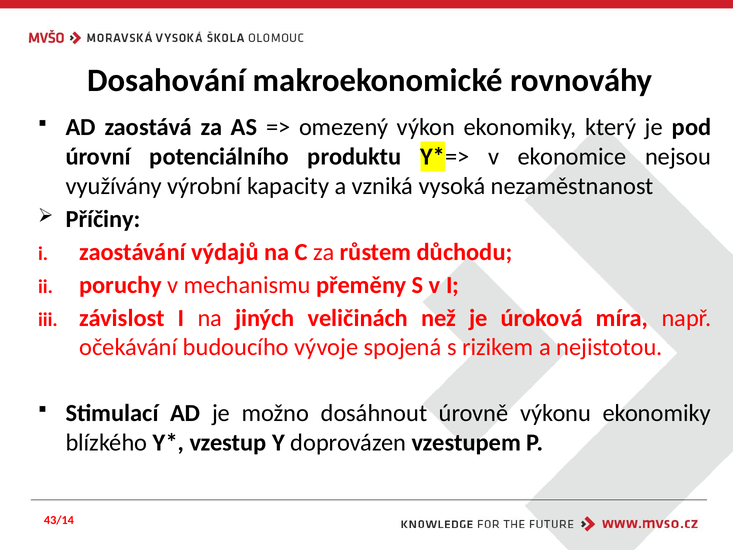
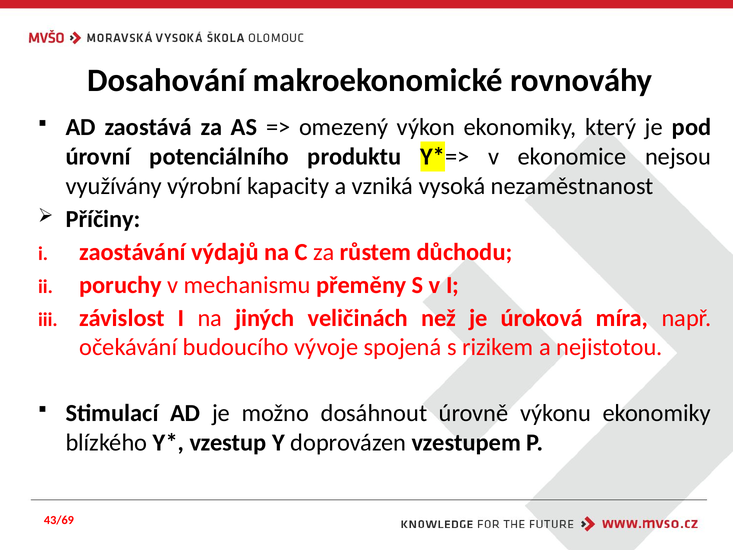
43/14: 43/14 -> 43/69
